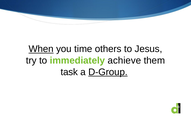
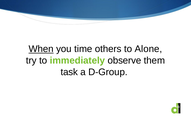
Jesus: Jesus -> Alone
achieve: achieve -> observe
D-Group underline: present -> none
